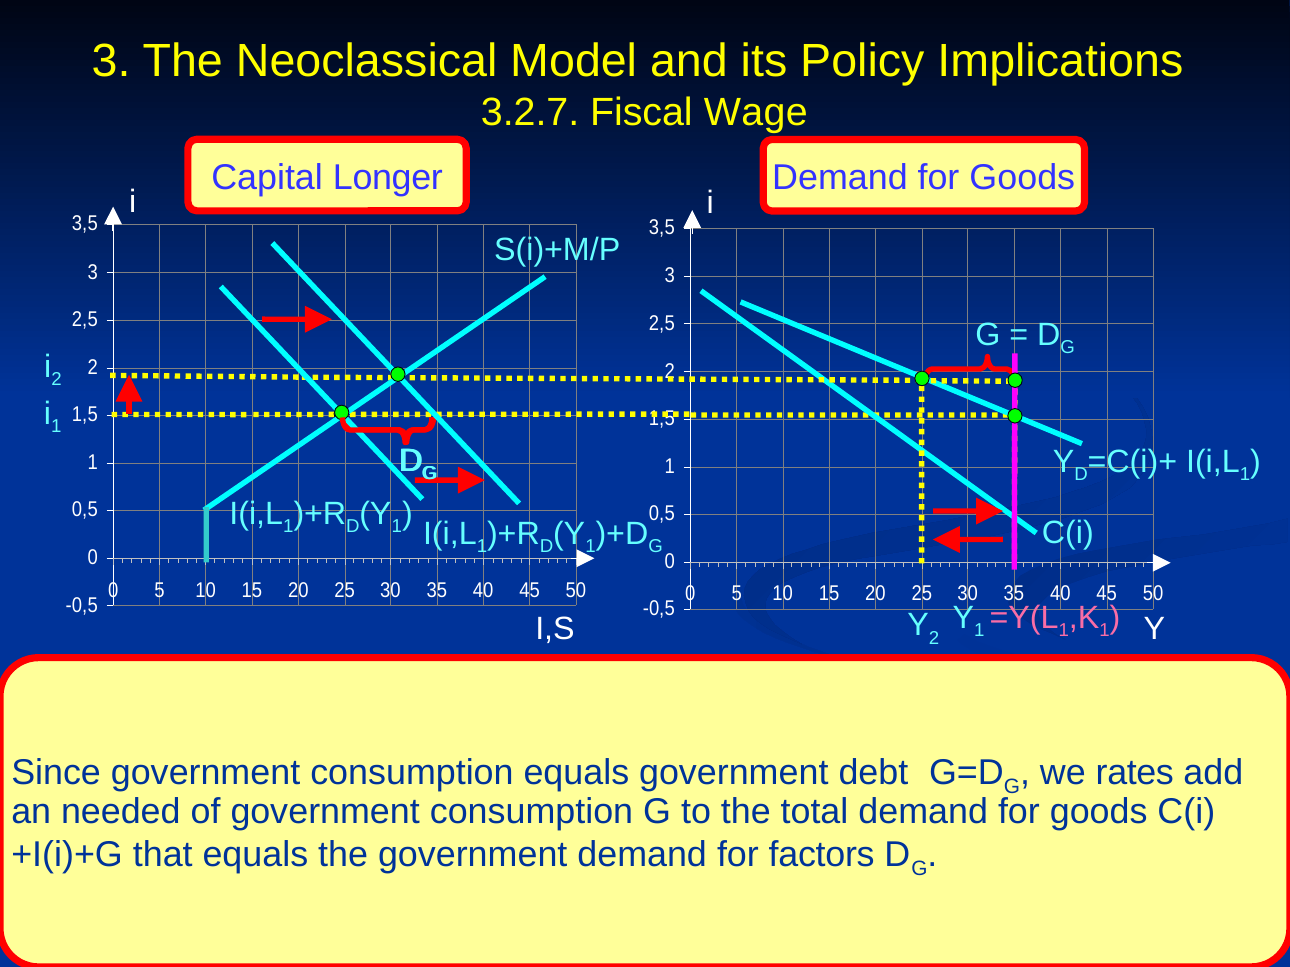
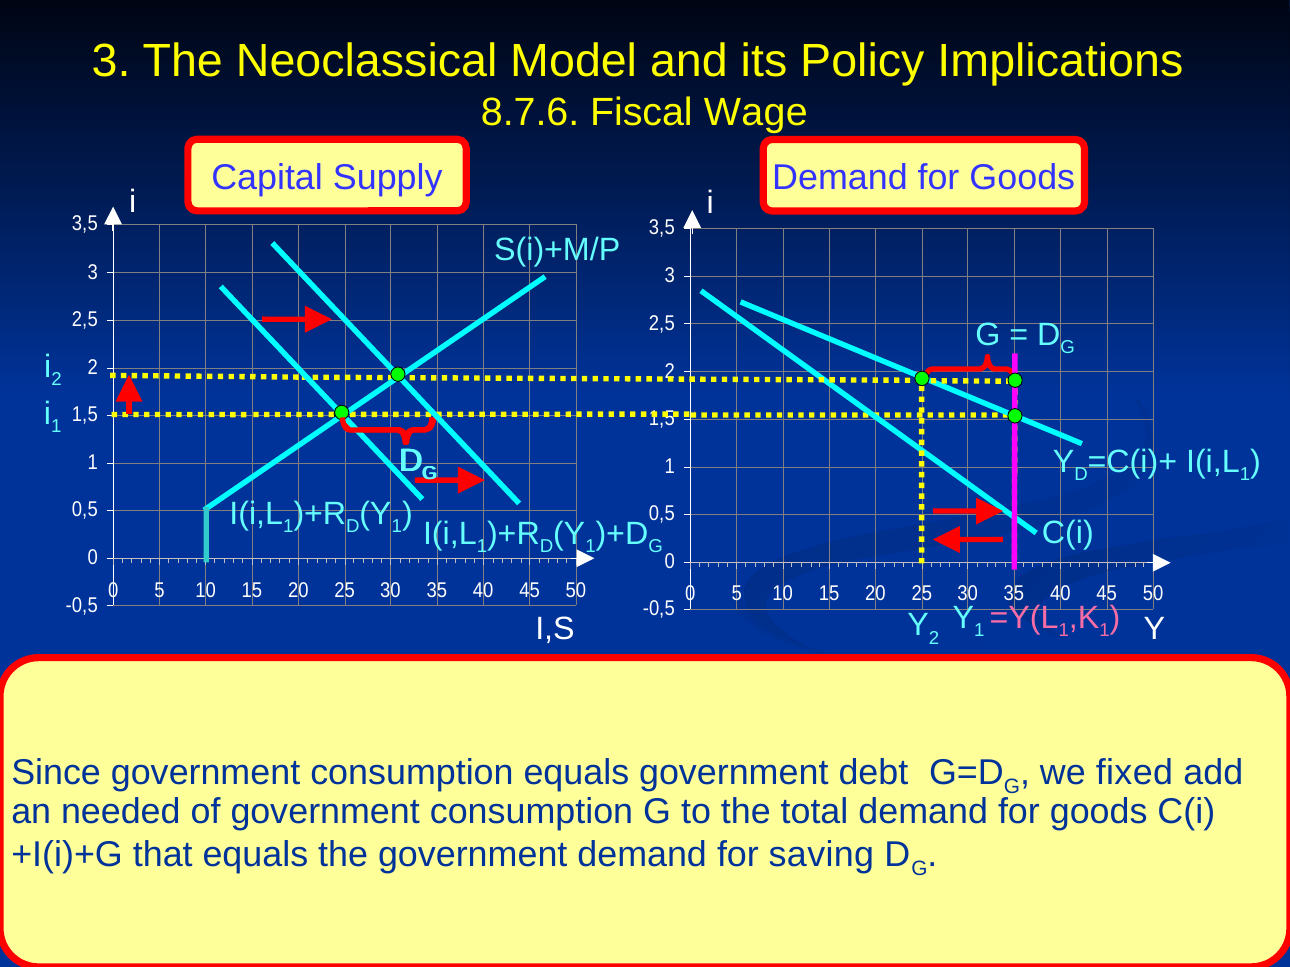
3.2.7: 3.2.7 -> 8.7.6
Longer: Longer -> Supply
rates: rates -> fixed
factors: factors -> saving
